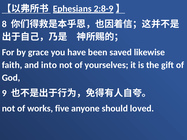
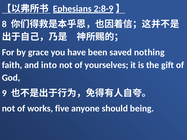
likewise: likewise -> nothing
loved: loved -> being
